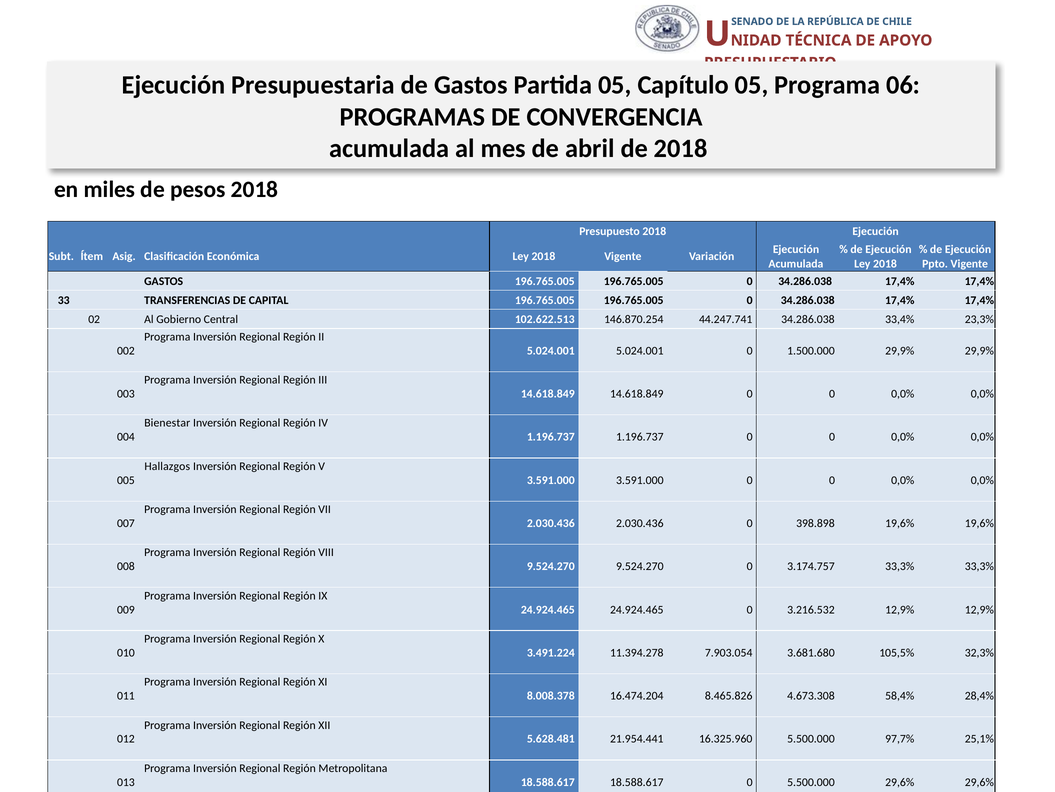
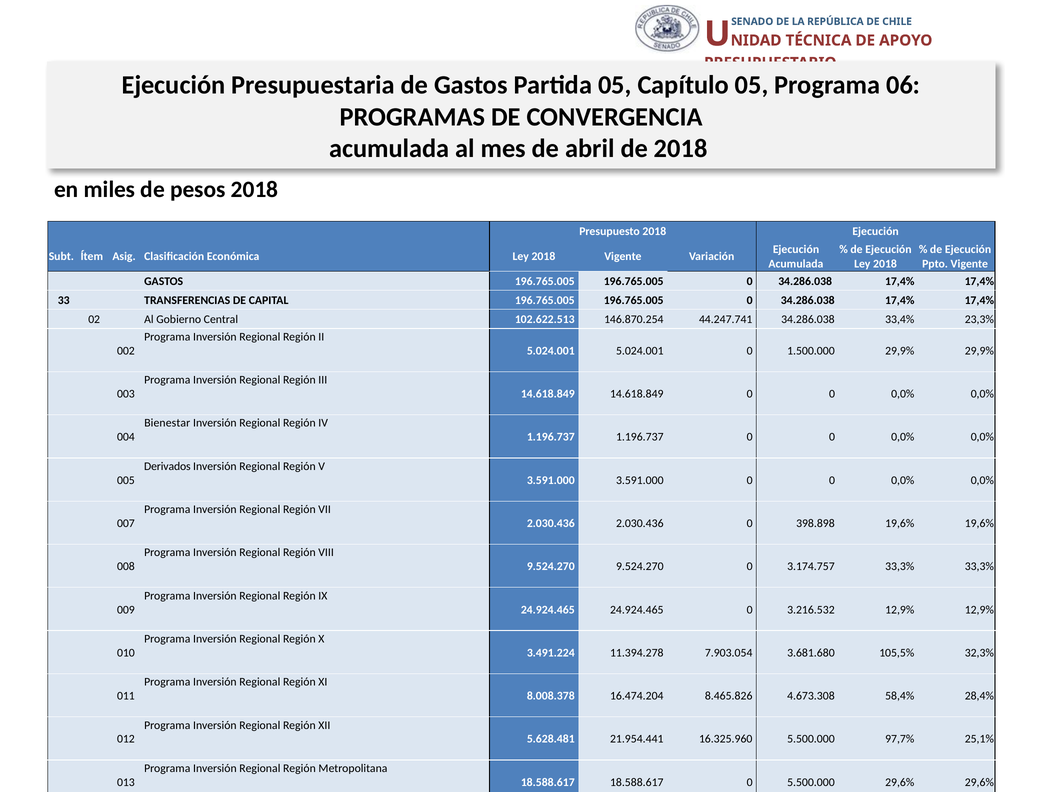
Hallazgos: Hallazgos -> Derivados
